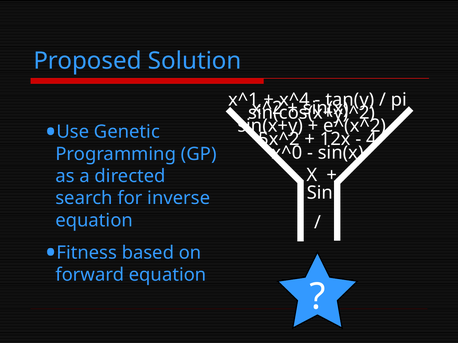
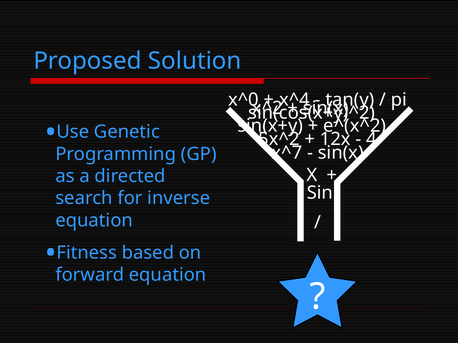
x^1: x^1 -> x^0
x^0: x^0 -> x^7
